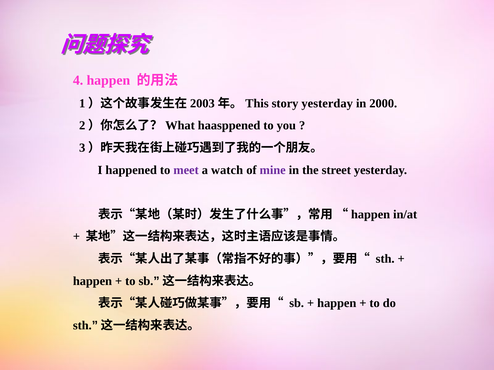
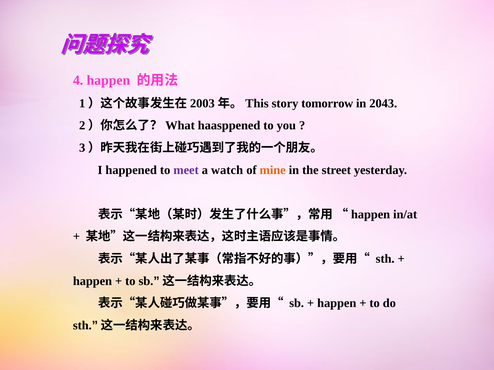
story yesterday: yesterday -> tomorrow
2000: 2000 -> 2043
mine colour: purple -> orange
